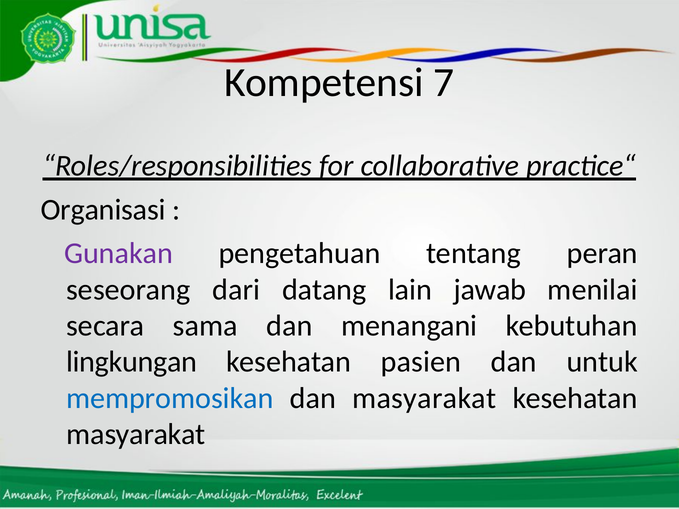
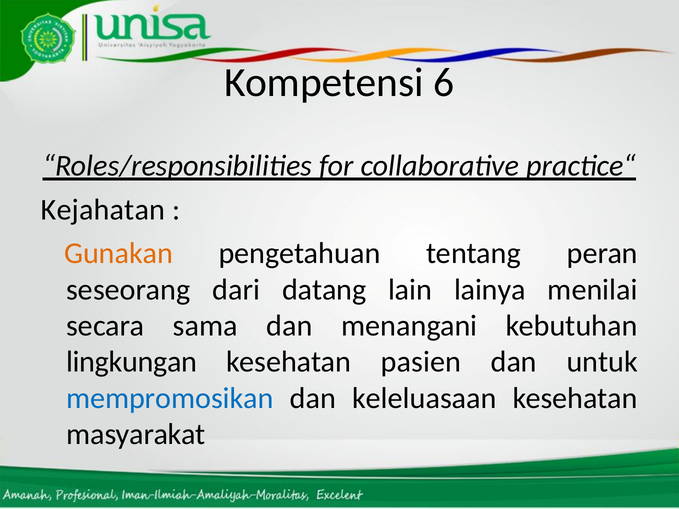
7: 7 -> 6
Organisasi: Organisasi -> Kejahatan
Gunakan colour: purple -> orange
jawab: jawab -> lainya
dan masyarakat: masyarakat -> keleluasaan
